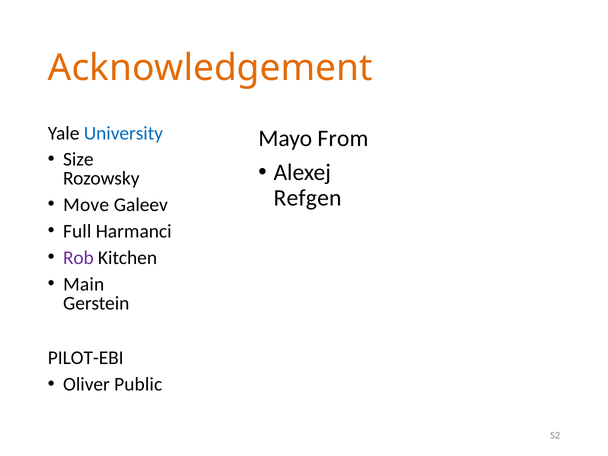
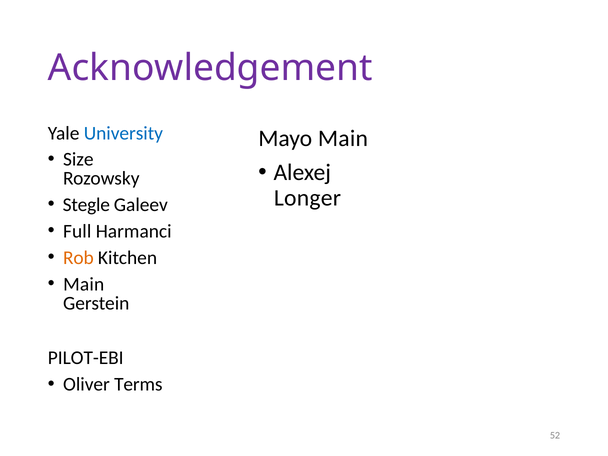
Acknowledgement colour: orange -> purple
Mayo From: From -> Main
Refgen: Refgen -> Longer
Move: Move -> Stegle
Rob colour: purple -> orange
Public: Public -> Terms
